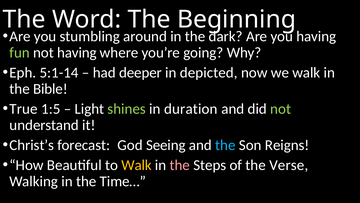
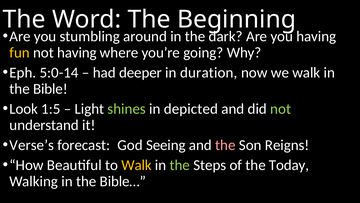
fun colour: light green -> yellow
5:1-14: 5:1-14 -> 5:0-14
depicted: depicted -> duration
True: True -> Look
duration: duration -> depicted
Christ’s: Christ’s -> Verse’s
the at (225, 145) colour: light blue -> pink
the at (180, 165) colour: pink -> light green
Verse: Verse -> Today
Time…: Time… -> Bible…
